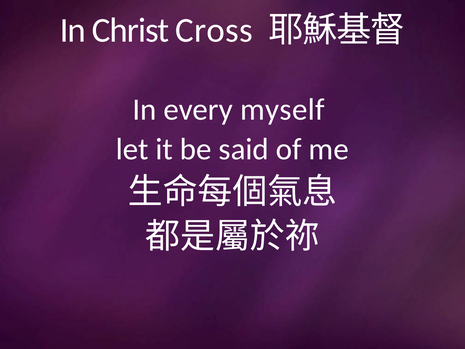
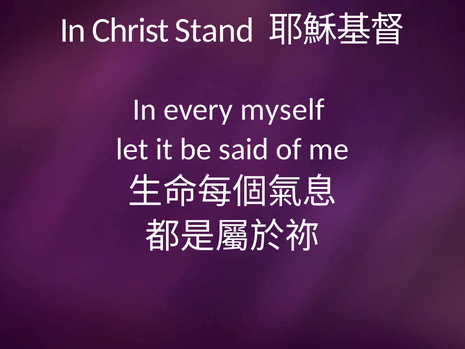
Cross: Cross -> Stand
